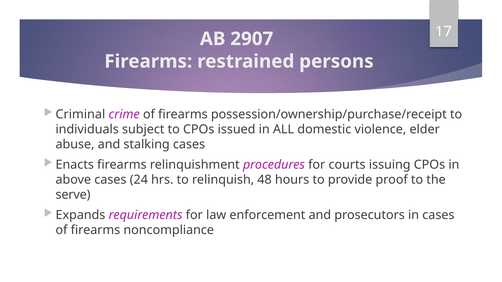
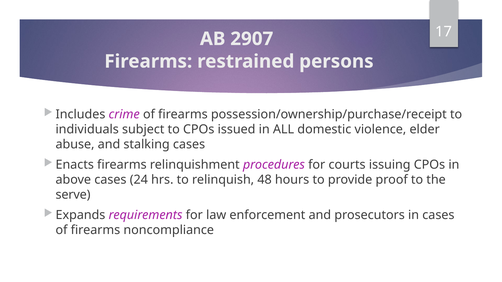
Criminal: Criminal -> Includes
